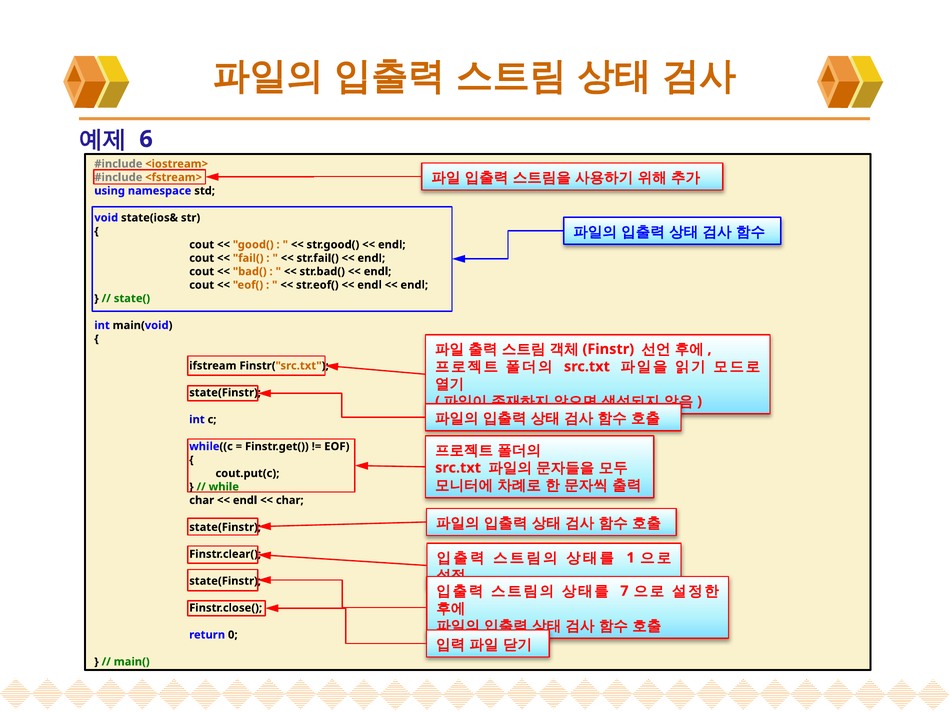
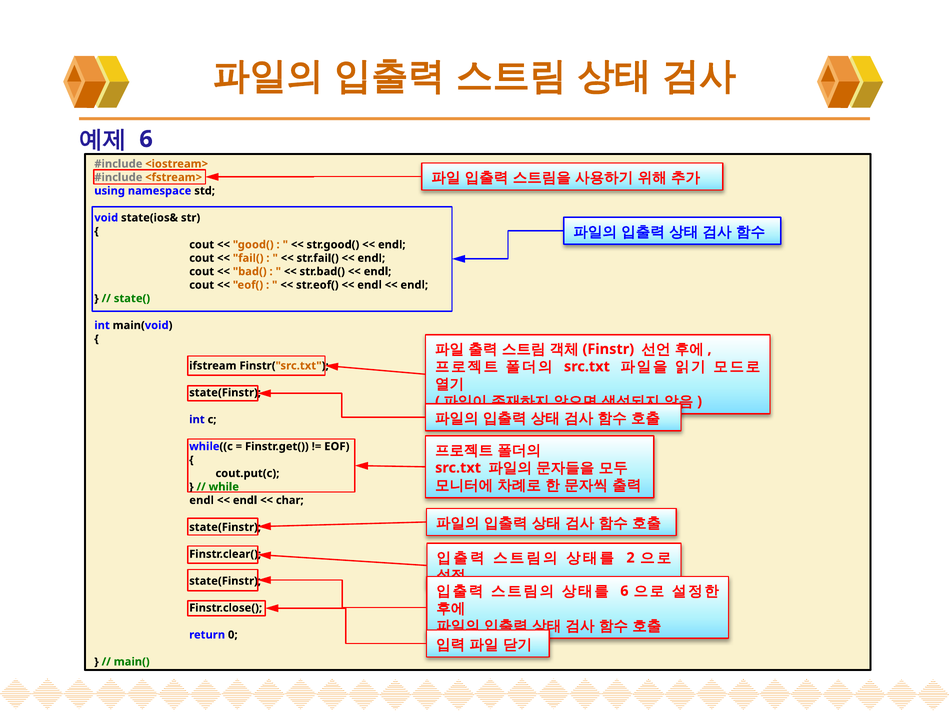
char at (202, 500): char -> endl
1: 1 -> 2
7 at (624, 591): 7 -> 6
